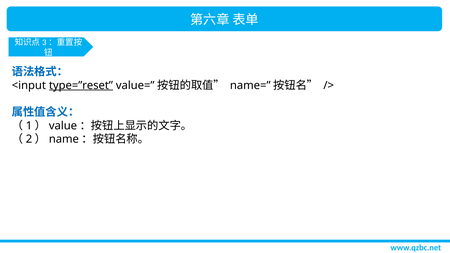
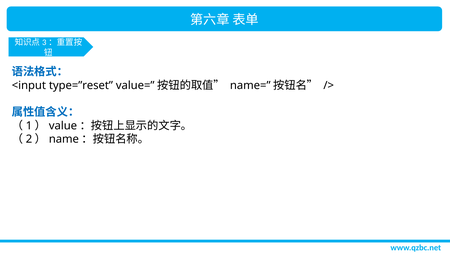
type=”reset underline: present -> none
